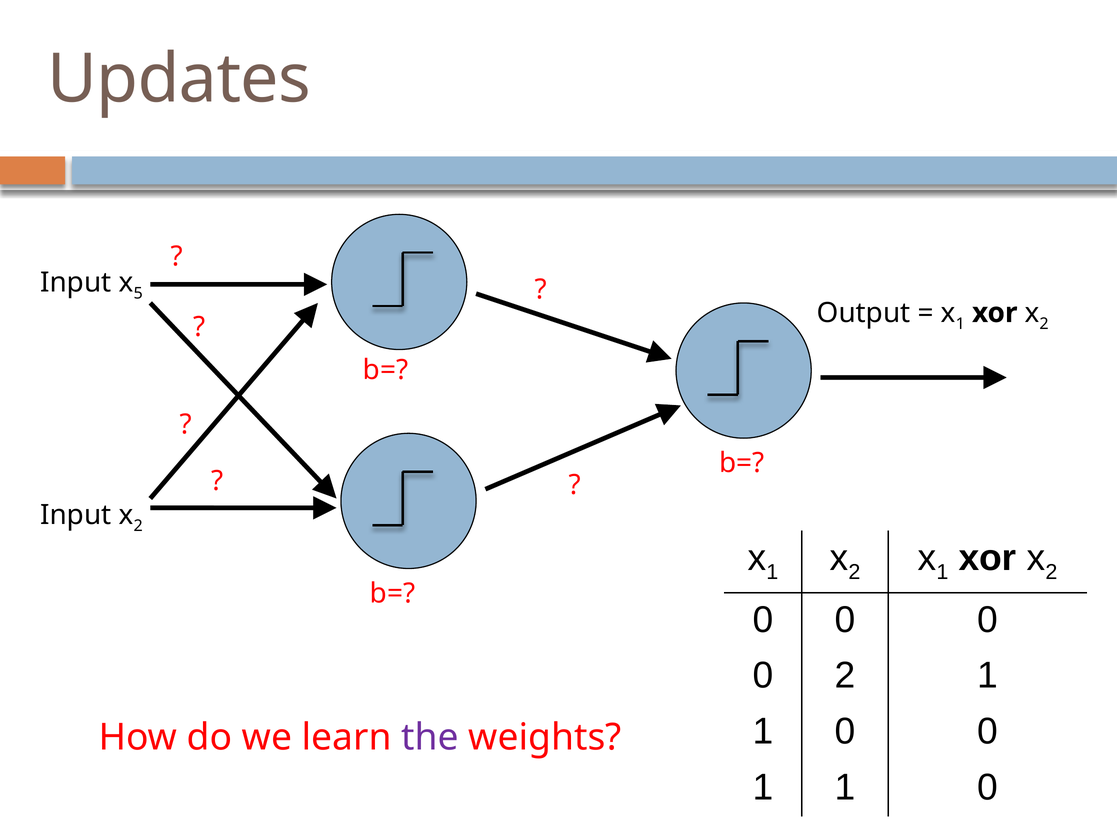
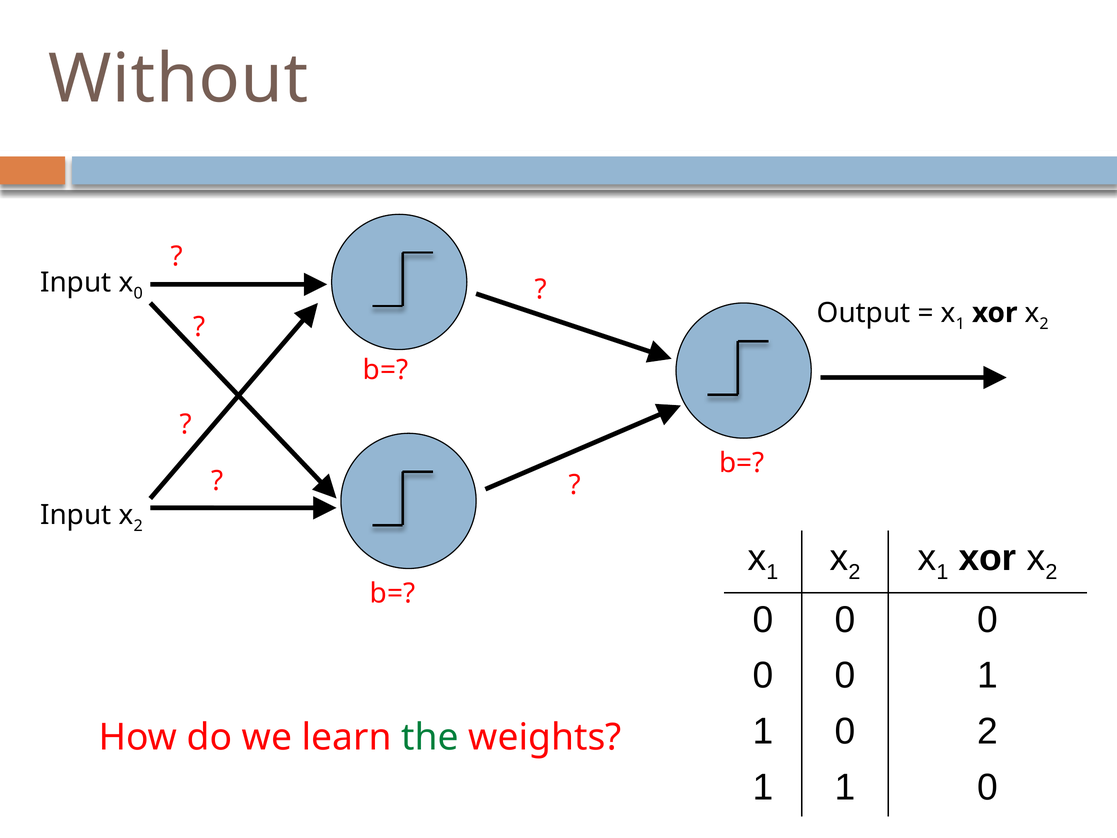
Updates: Updates -> Without
5 at (138, 293): 5 -> 0
2 at (845, 675): 2 -> 0
1 0 0: 0 -> 2
the colour: purple -> green
